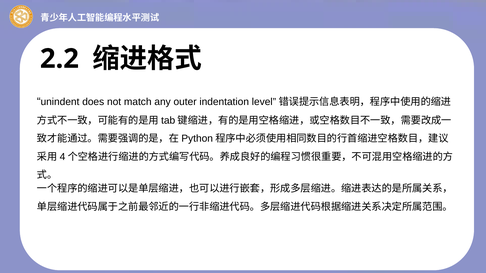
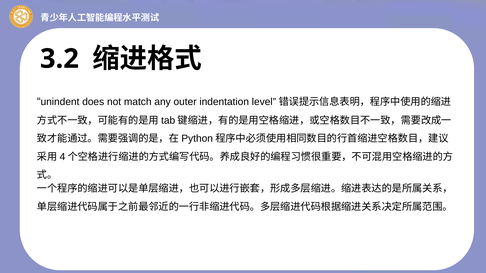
2.2: 2.2 -> 3.2
